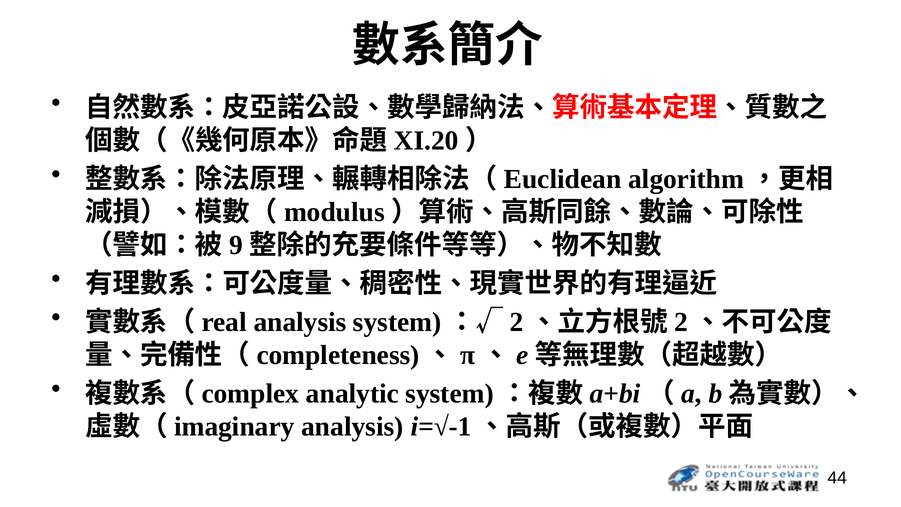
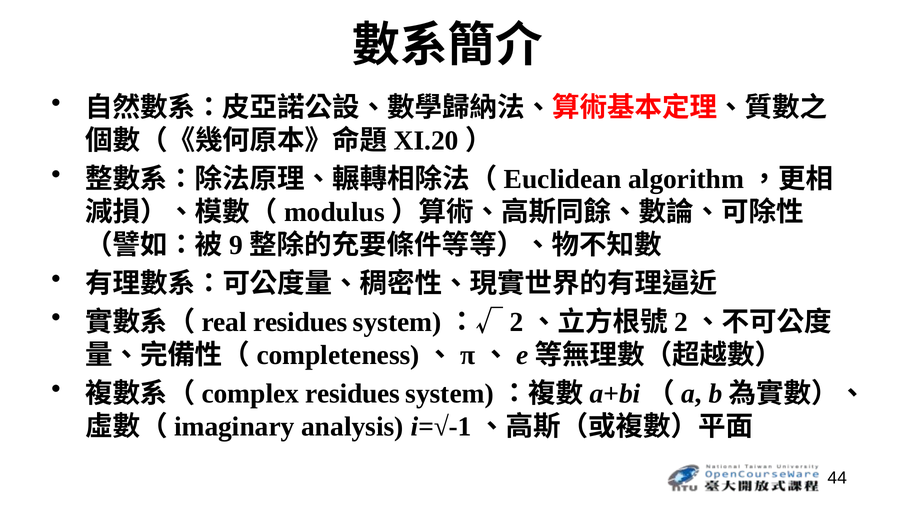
analysis at (300, 322): analysis -> residues
analytic at (353, 394): analytic -> residues
